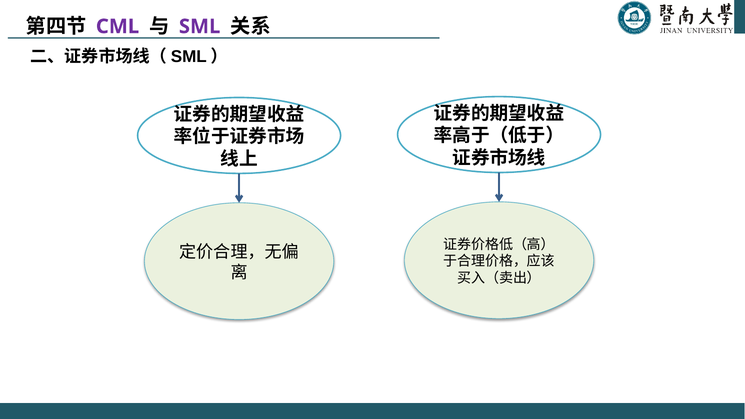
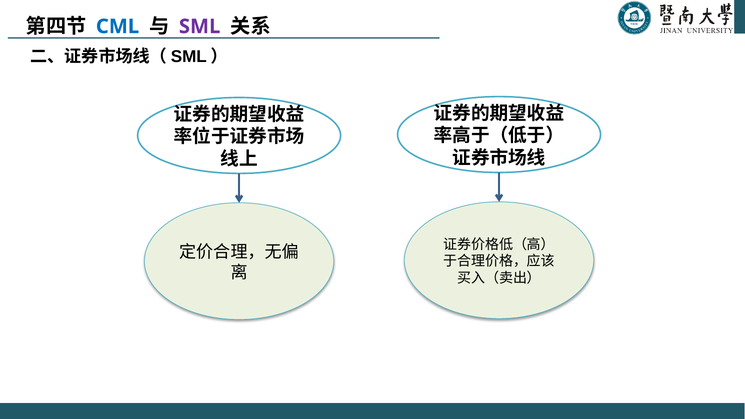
CML colour: purple -> blue
